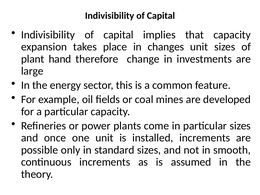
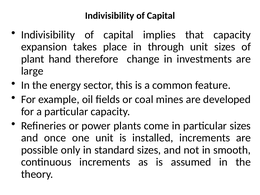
changes: changes -> through
